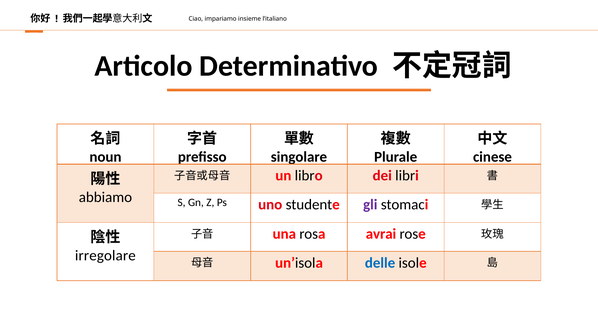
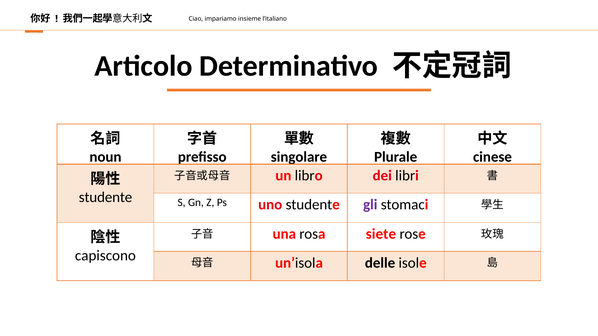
abbiamo at (105, 198): abbiamo -> studente
avrai: avrai -> siete
irregolare: irregolare -> capiscono
delle colour: blue -> black
